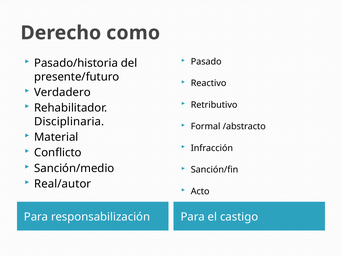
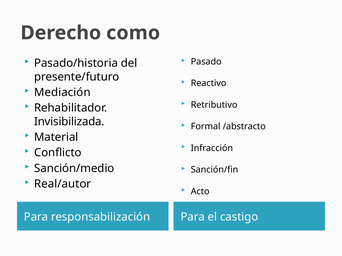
Verdadero: Verdadero -> Mediación
Disciplinaria: Disciplinaria -> Invisibilizada
